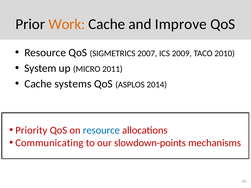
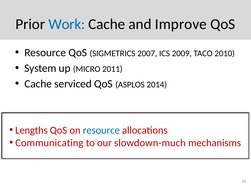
Work colour: orange -> blue
systems: systems -> serviced
Priority: Priority -> Lengths
slowdown-points: slowdown-points -> slowdown-much
